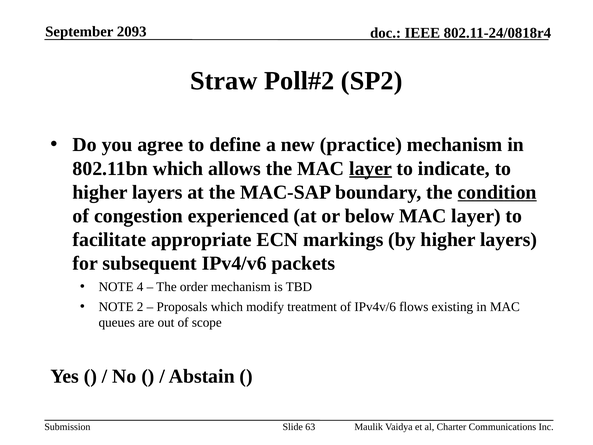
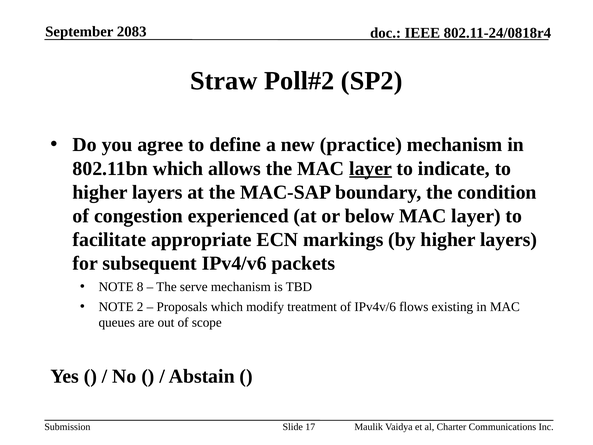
2093: 2093 -> 2083
condition underline: present -> none
4: 4 -> 8
order: order -> serve
63: 63 -> 17
